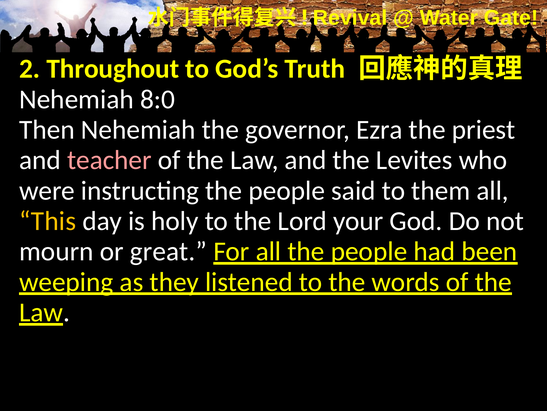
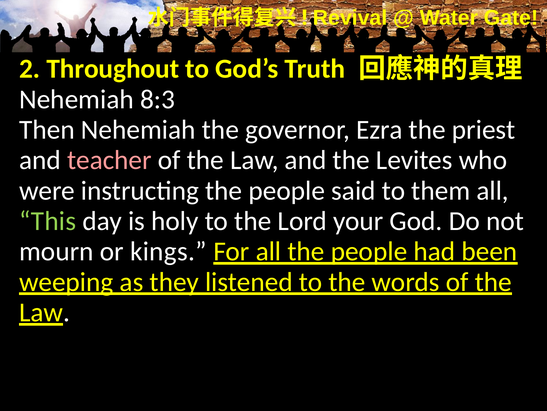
8:0: 8:0 -> 8:3
This colour: yellow -> light green
great: great -> kings
